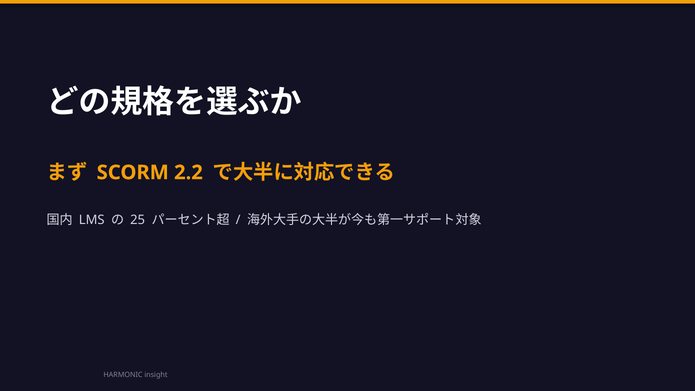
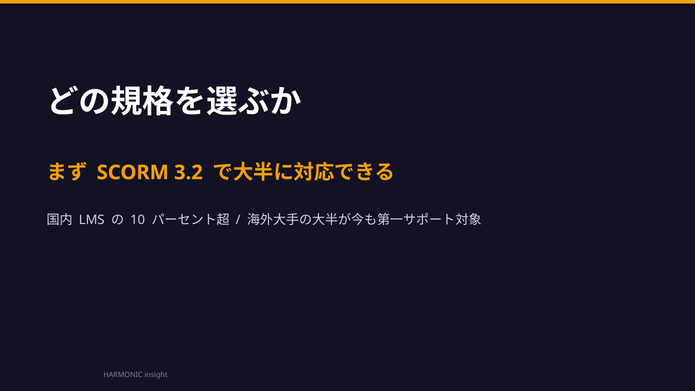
2.2: 2.2 -> 3.2
25: 25 -> 10
